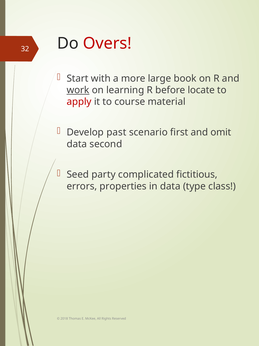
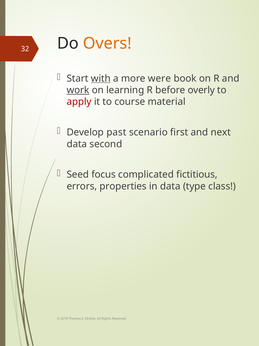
Overs colour: red -> orange
with underline: none -> present
large: large -> were
locate: locate -> overly
omit: omit -> next
party: party -> focus
